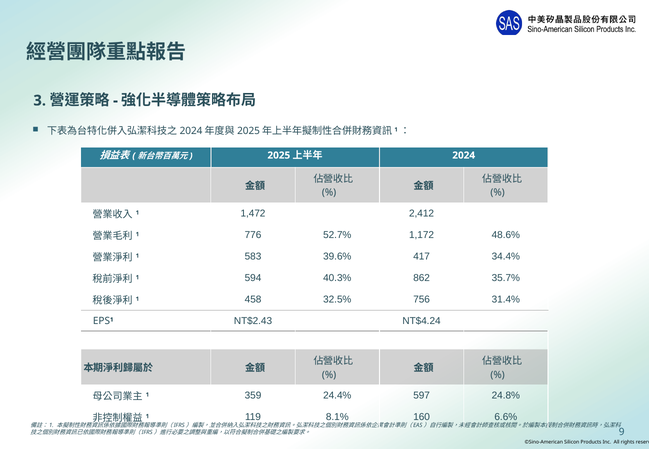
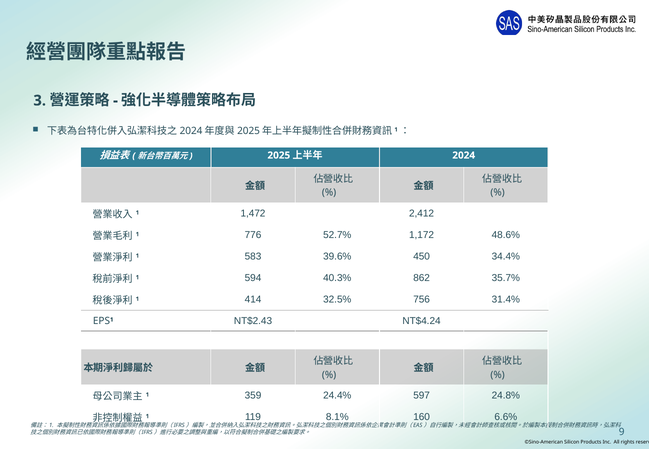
417: 417 -> 450
458: 458 -> 414
